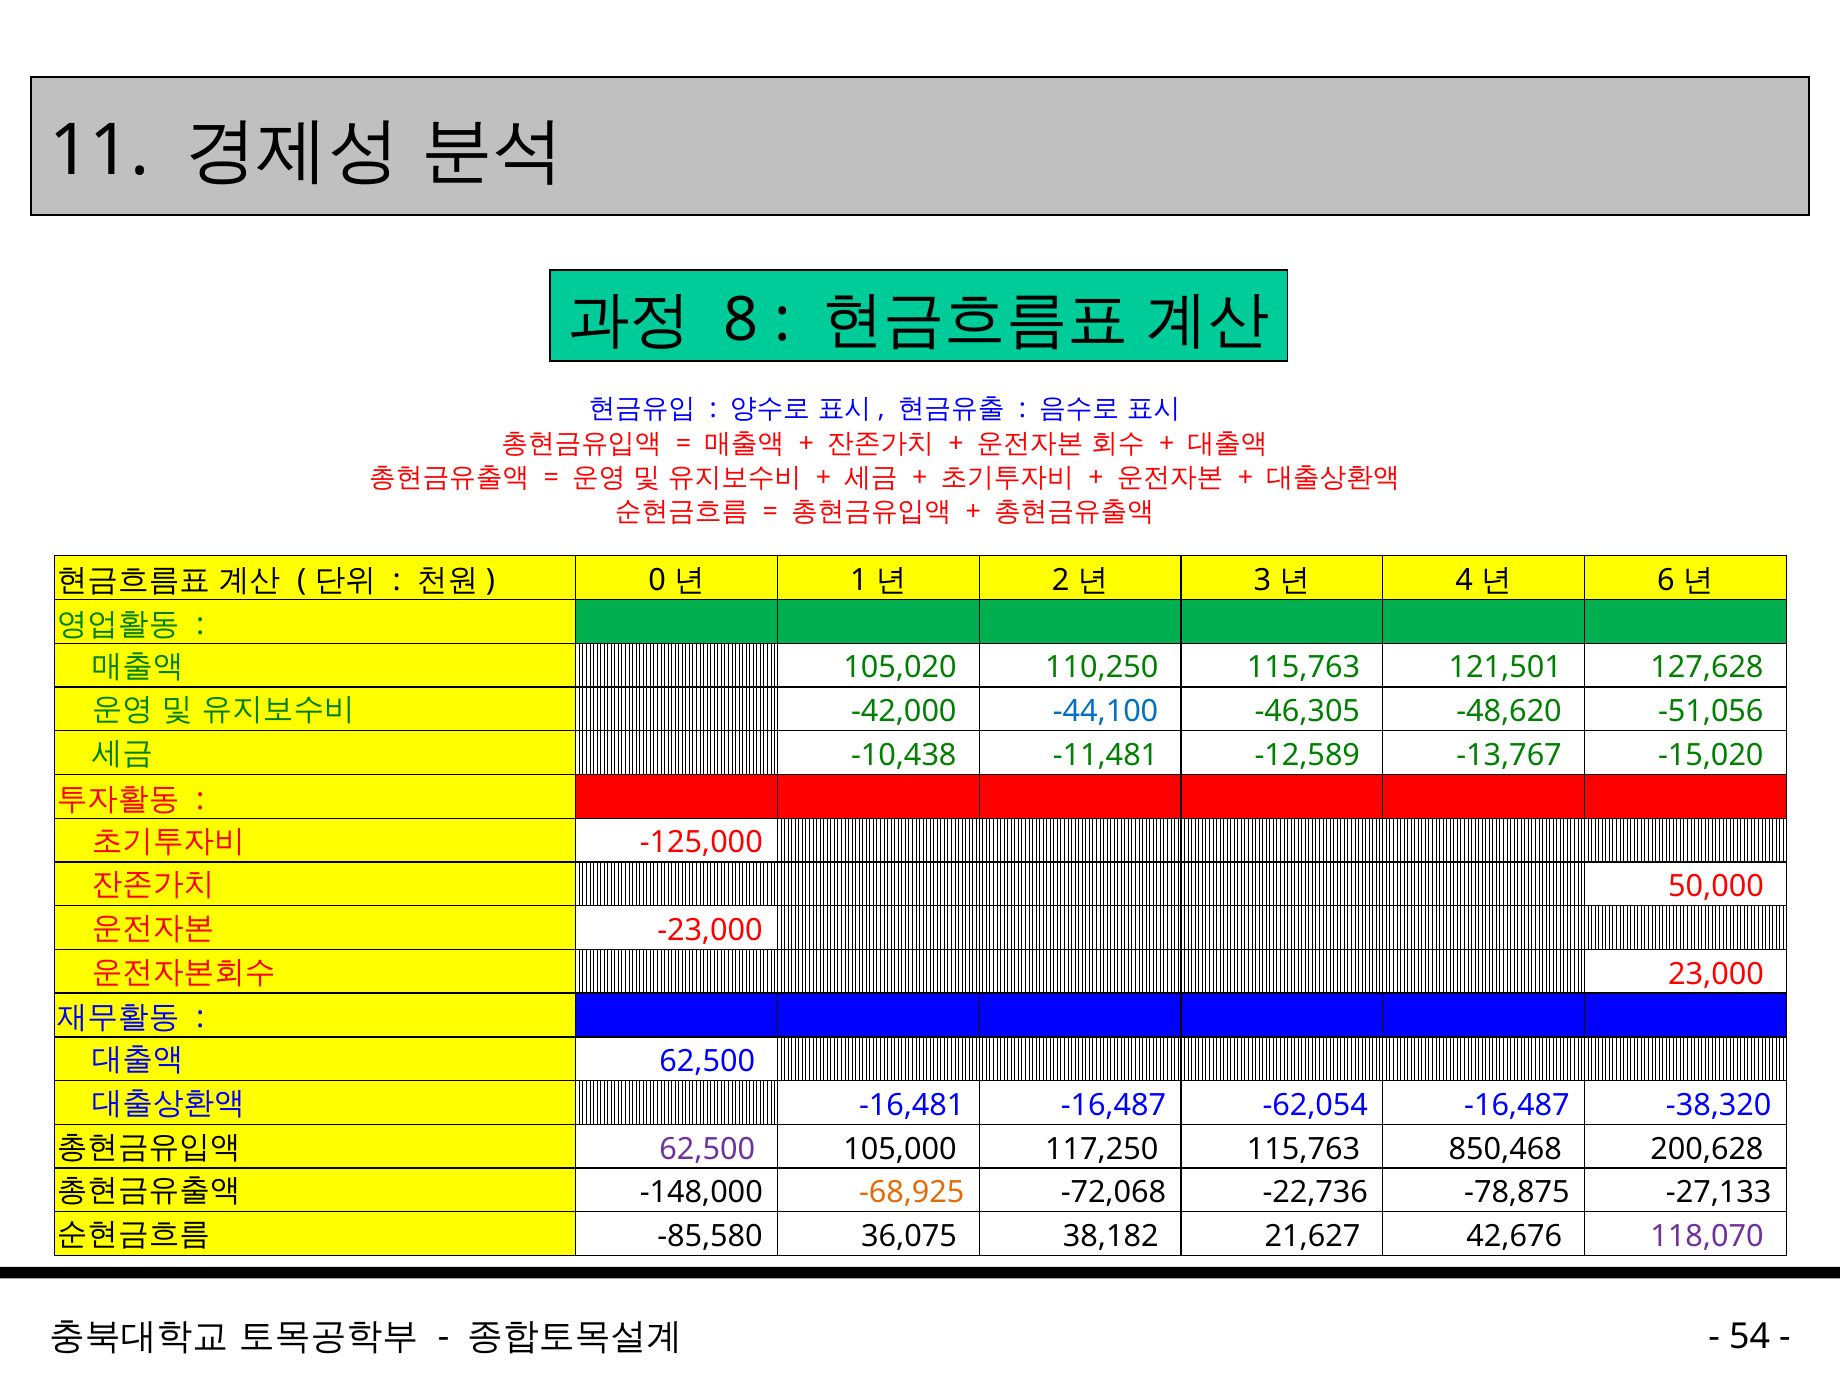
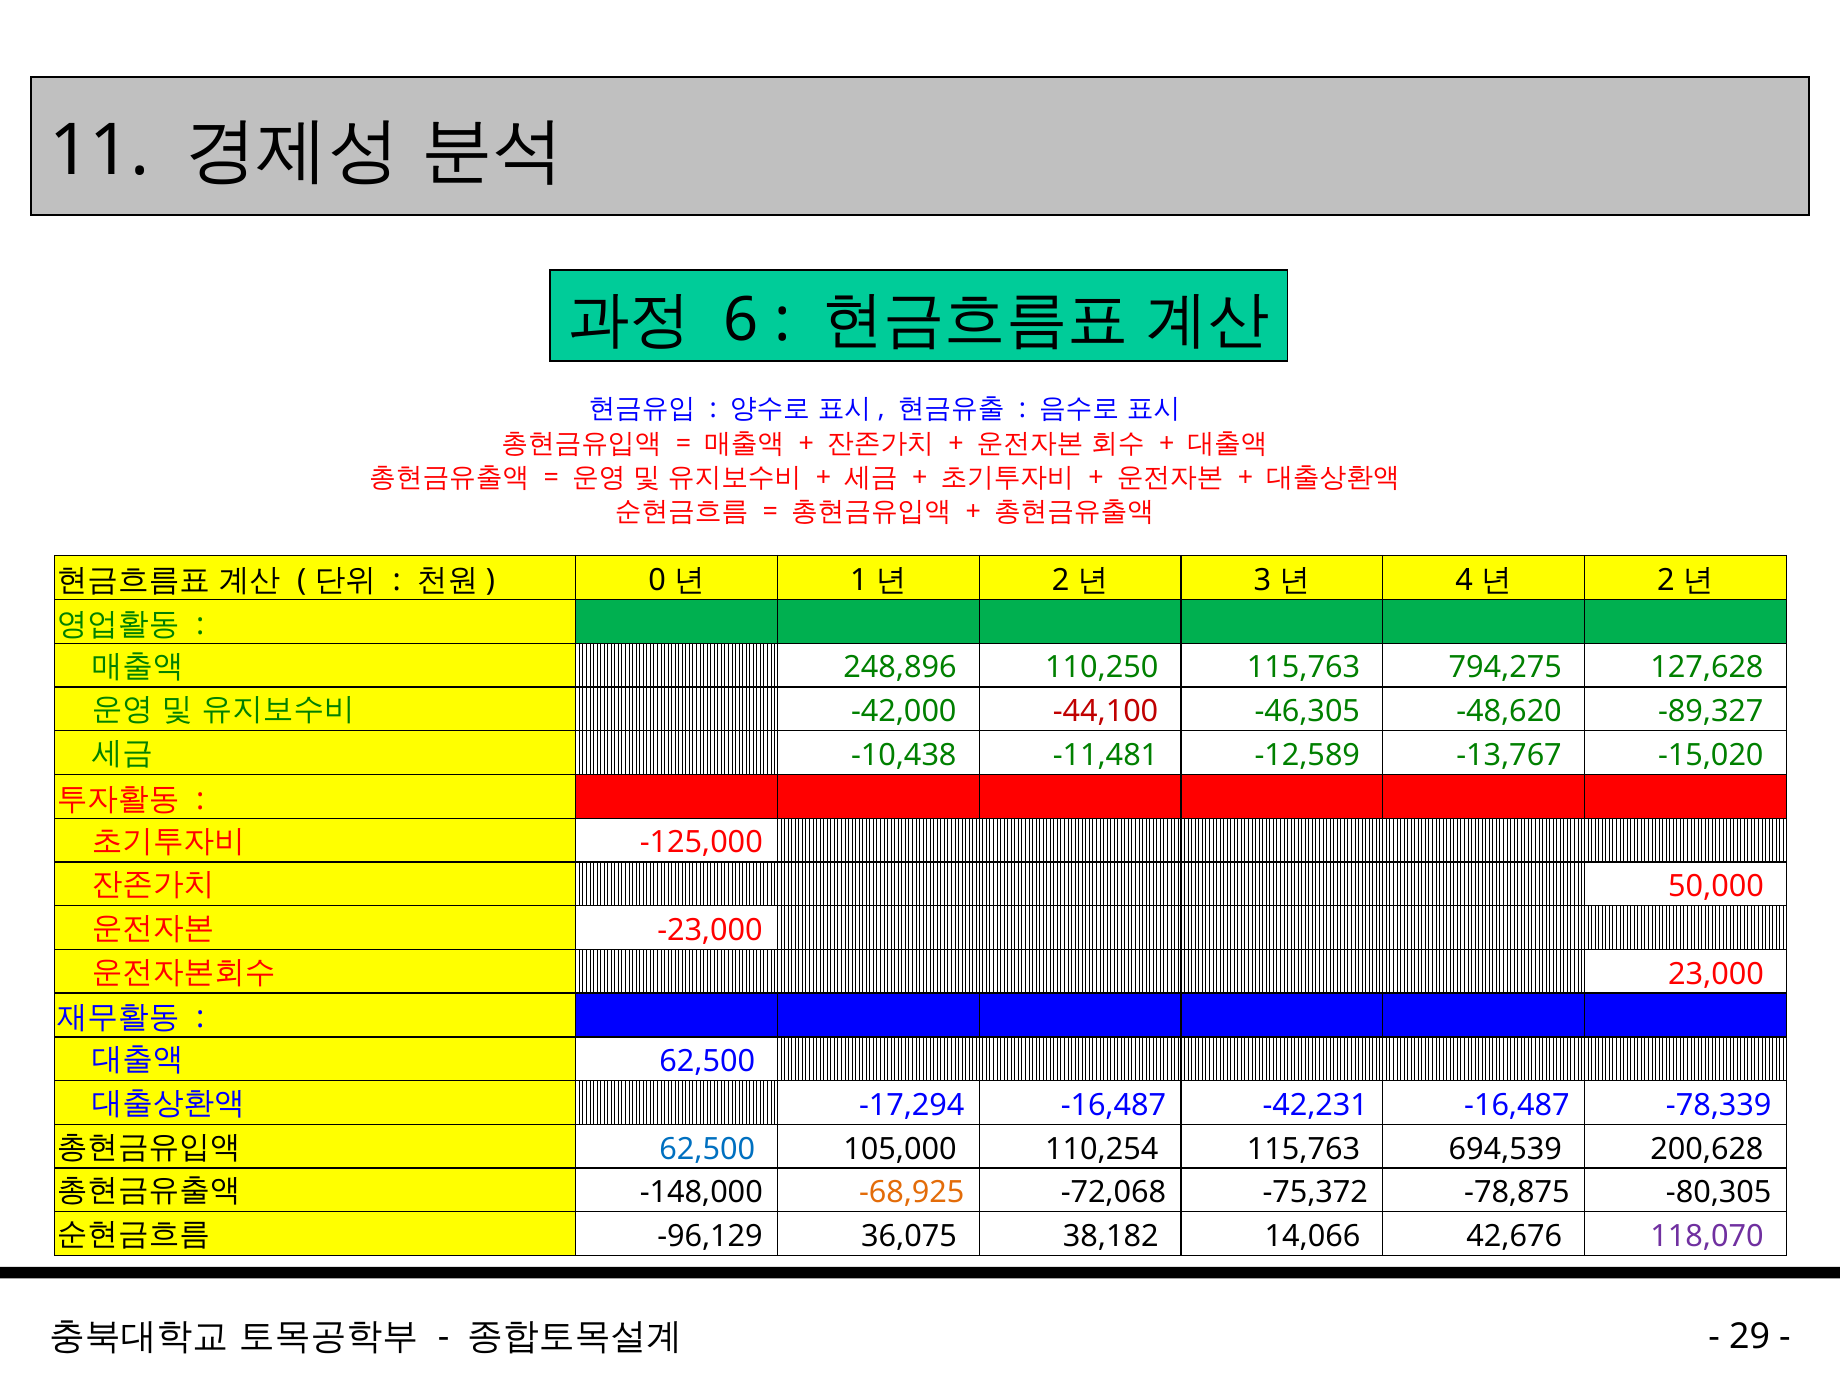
8: 8 -> 6
6 at (1666, 580): 6 -> 2
105,020: 105,020 -> 248,896
121,501: 121,501 -> 794,275
-44,100 colour: blue -> red
-51,056: -51,056 -> -89,327
-16,481: -16,481 -> -17,294
-62,054: -62,054 -> -42,231
-38,320: -38,320 -> -78,339
62,500 at (707, 1149) colour: purple -> blue
117,250: 117,250 -> 110,254
850,468: 850,468 -> 694,539
-22,736: -22,736 -> -75,372
-27,133: -27,133 -> -80,305
-85,580: -85,580 -> -96,129
21,627: 21,627 -> 14,066
54: 54 -> 29
